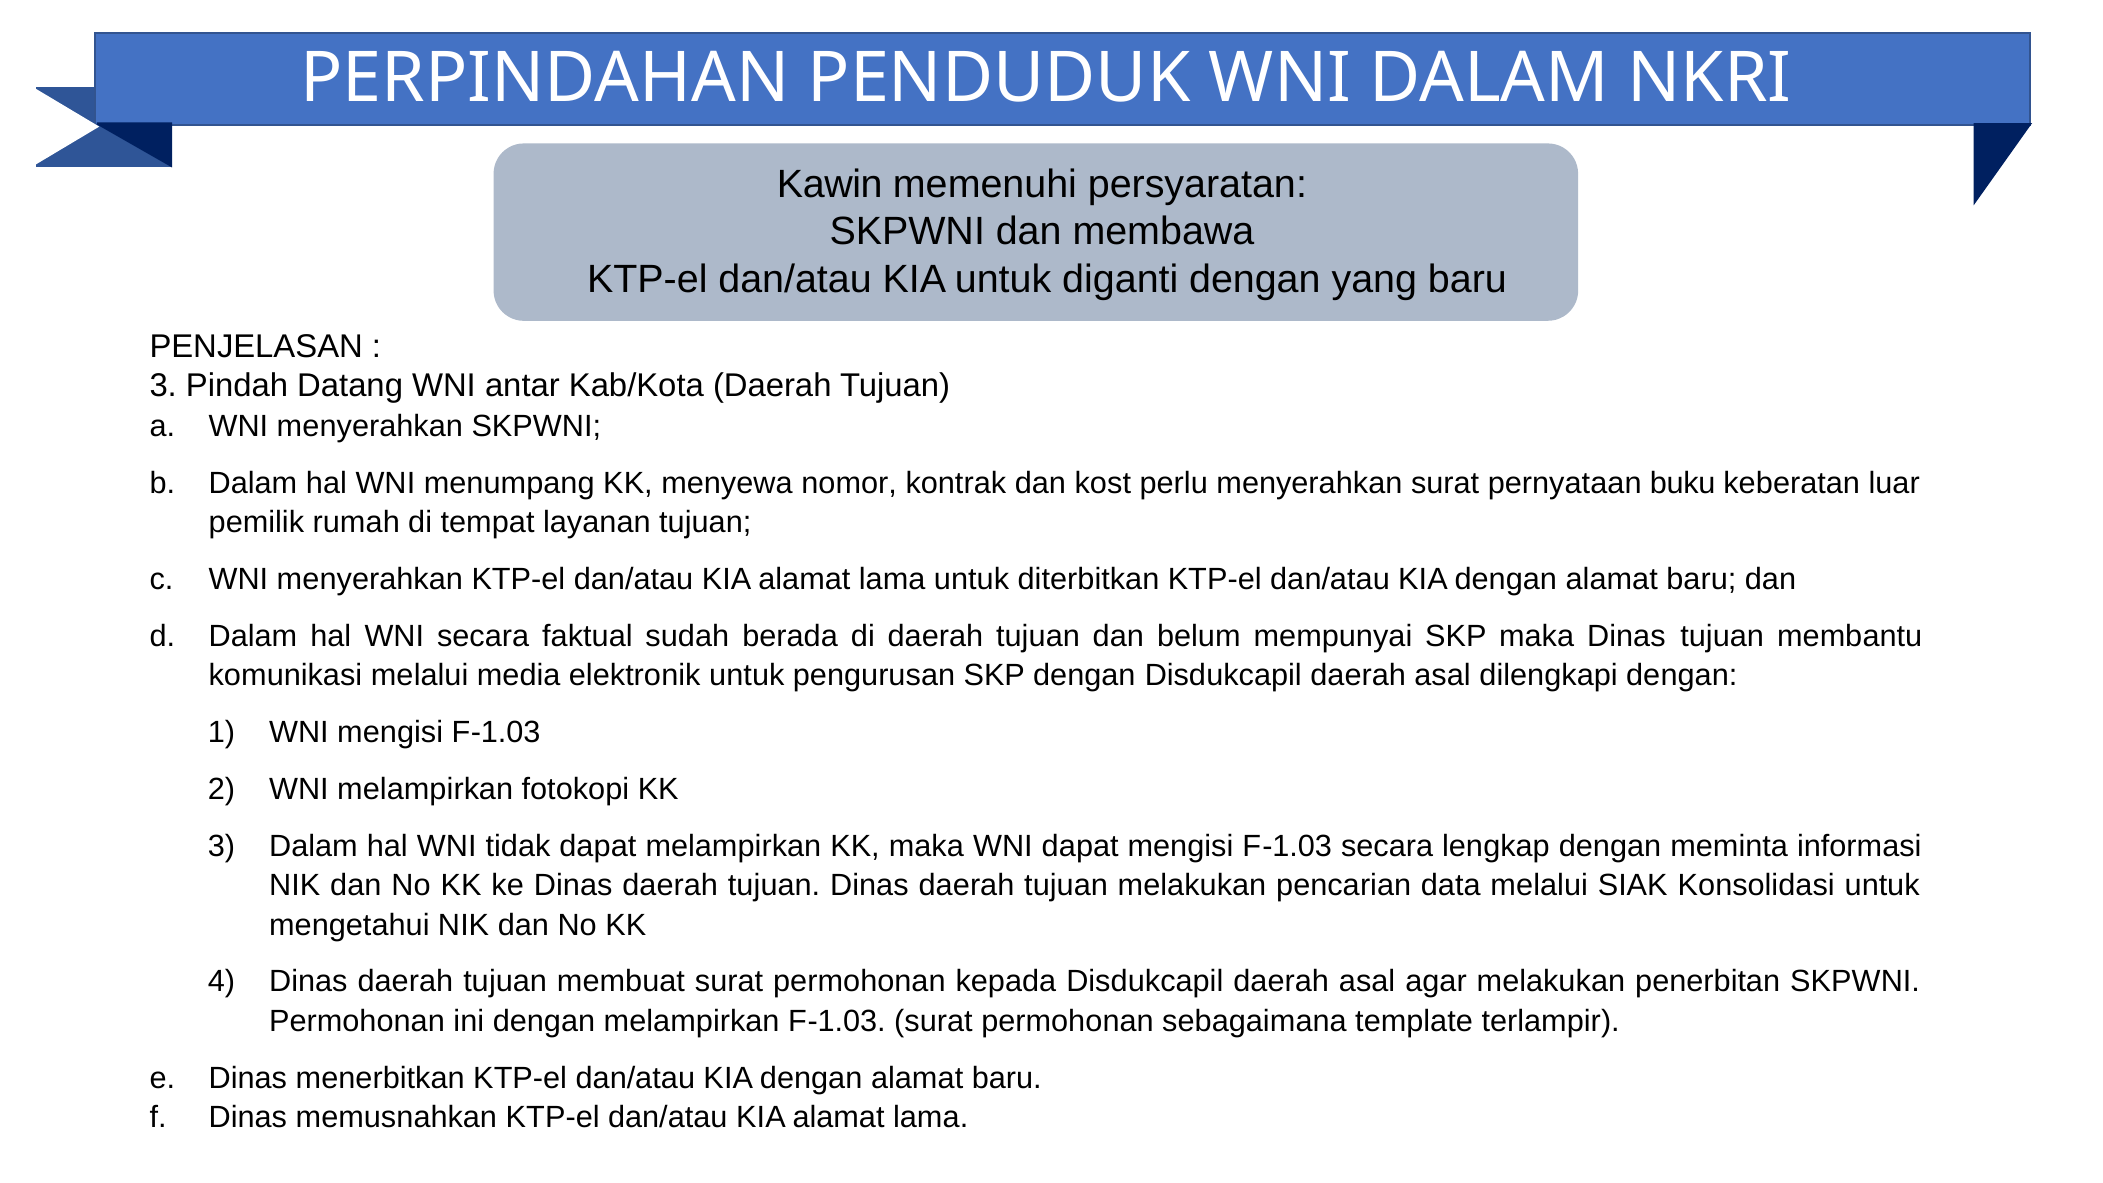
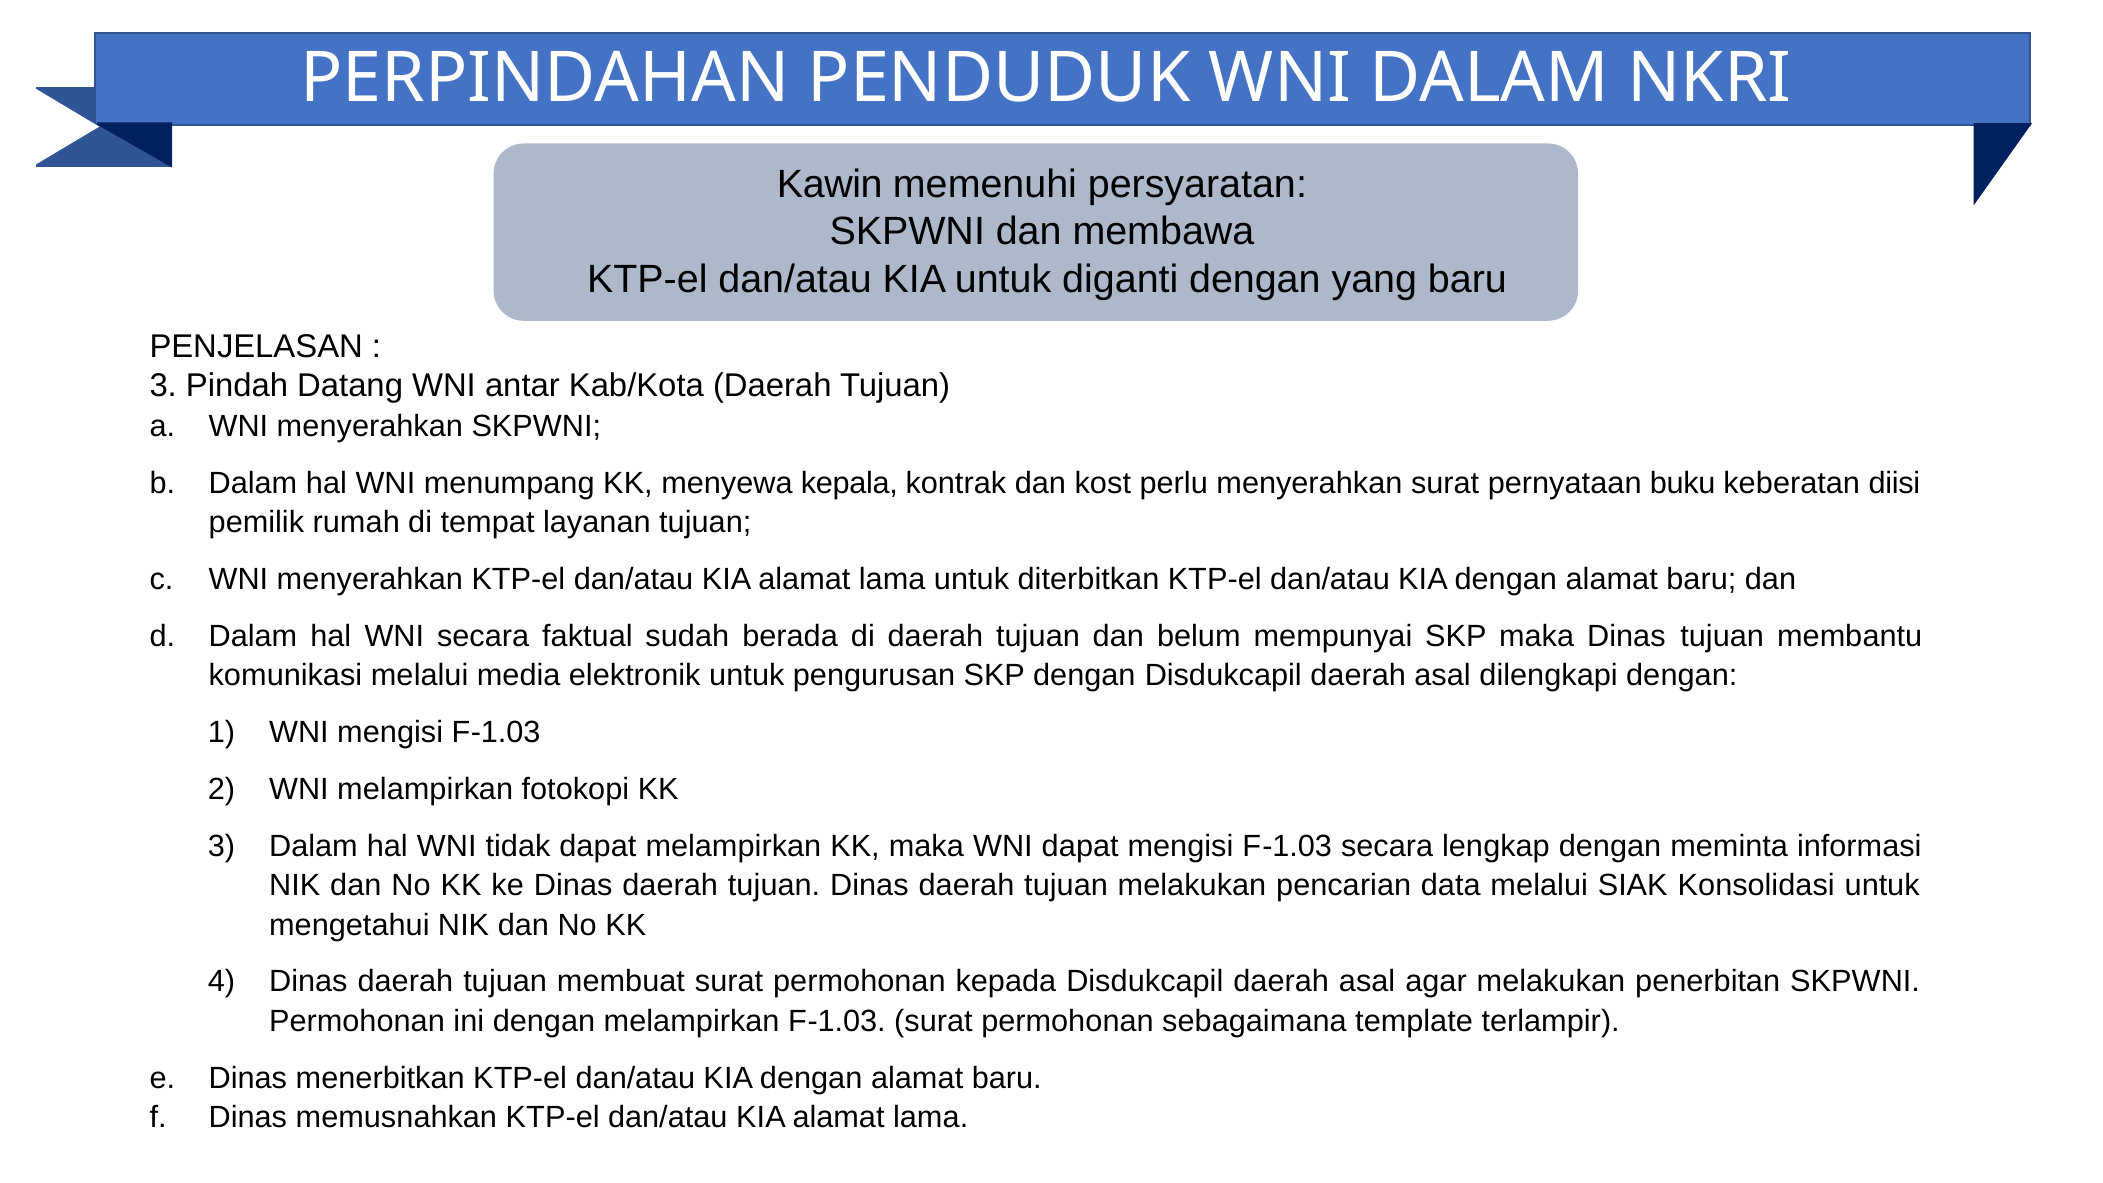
nomor: nomor -> kepala
luar: luar -> diisi
